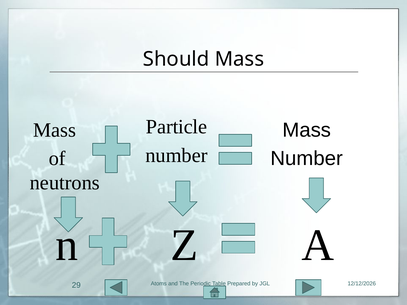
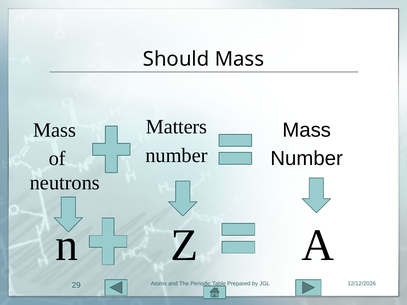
Particle: Particle -> Matters
